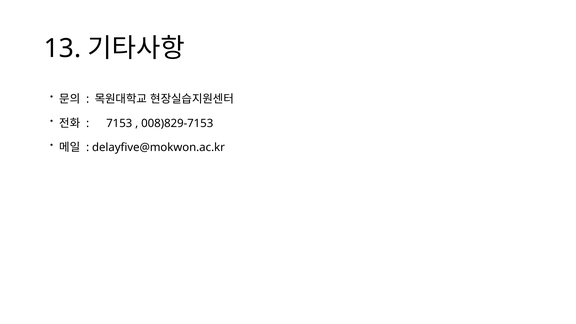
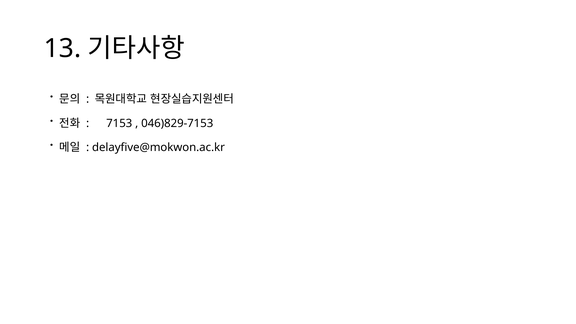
008)829-7153: 008)829-7153 -> 046)829-7153
